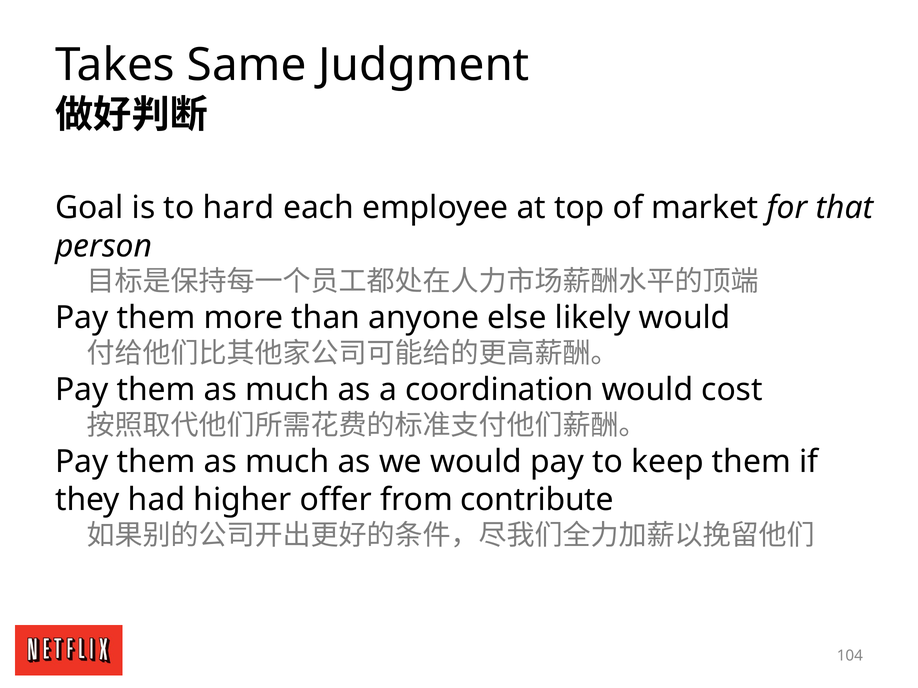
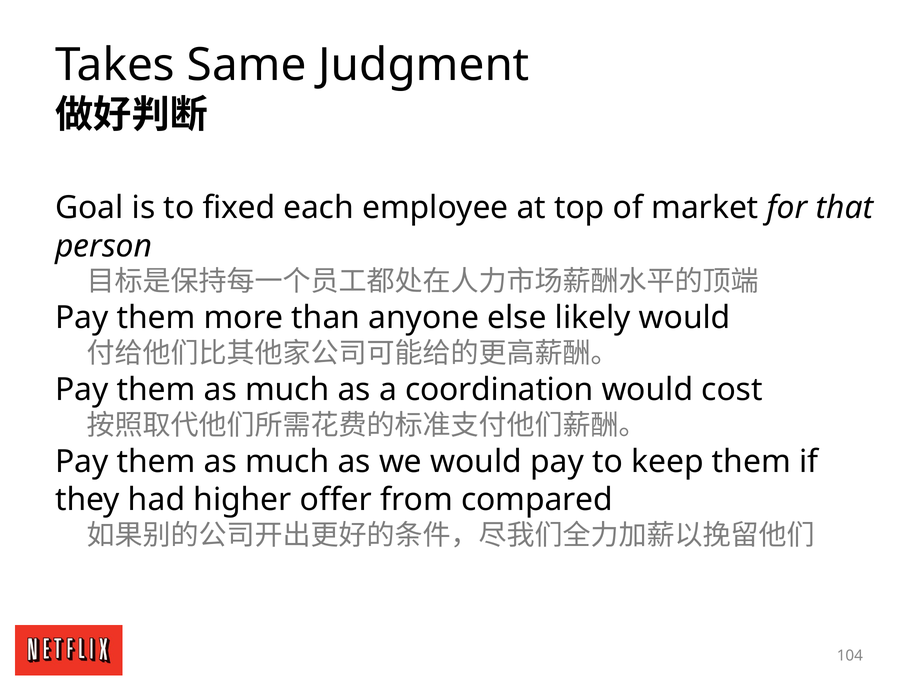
hard: hard -> fixed
contribute: contribute -> compared
